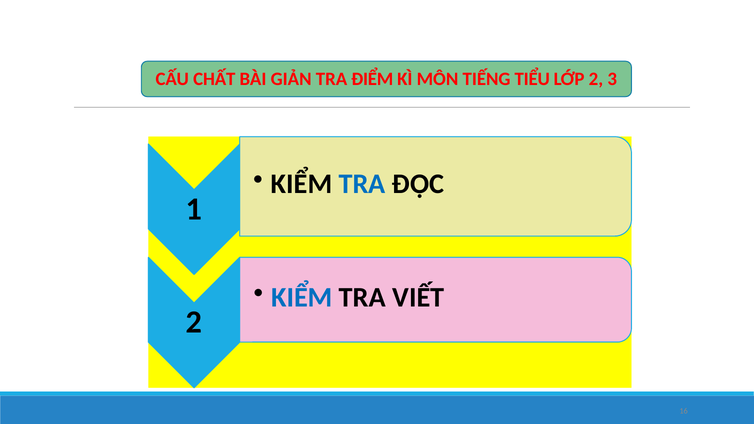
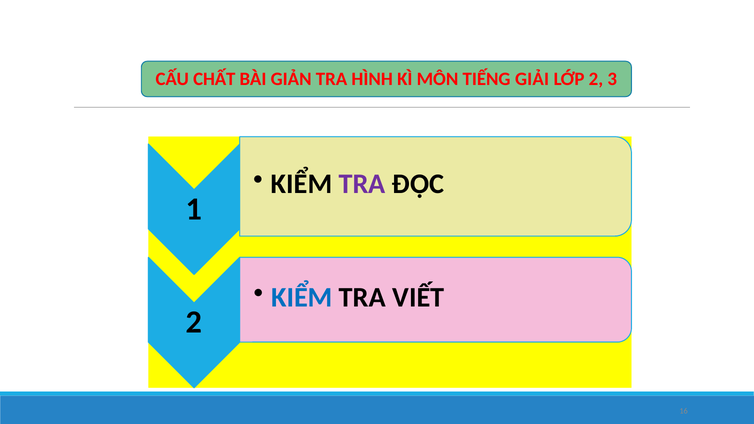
ĐIỂM: ĐIỂM -> HÌNH
TIỂU: TIỂU -> GIẢI
TRA at (362, 184) colour: blue -> purple
